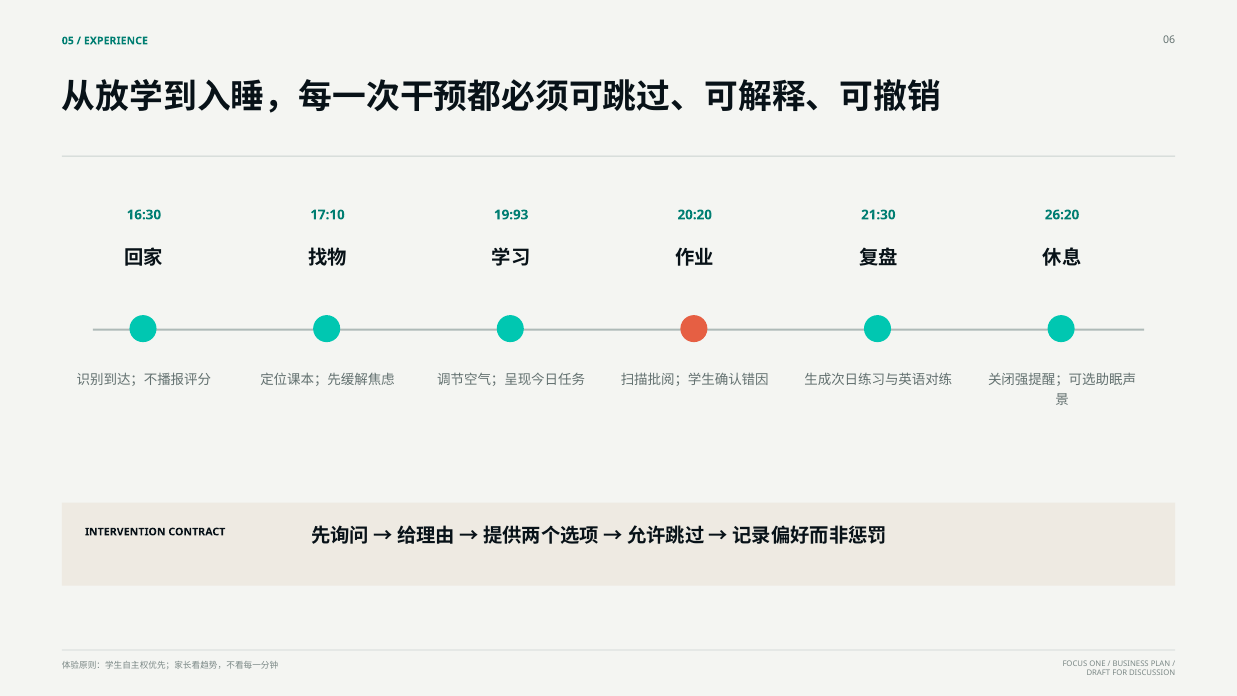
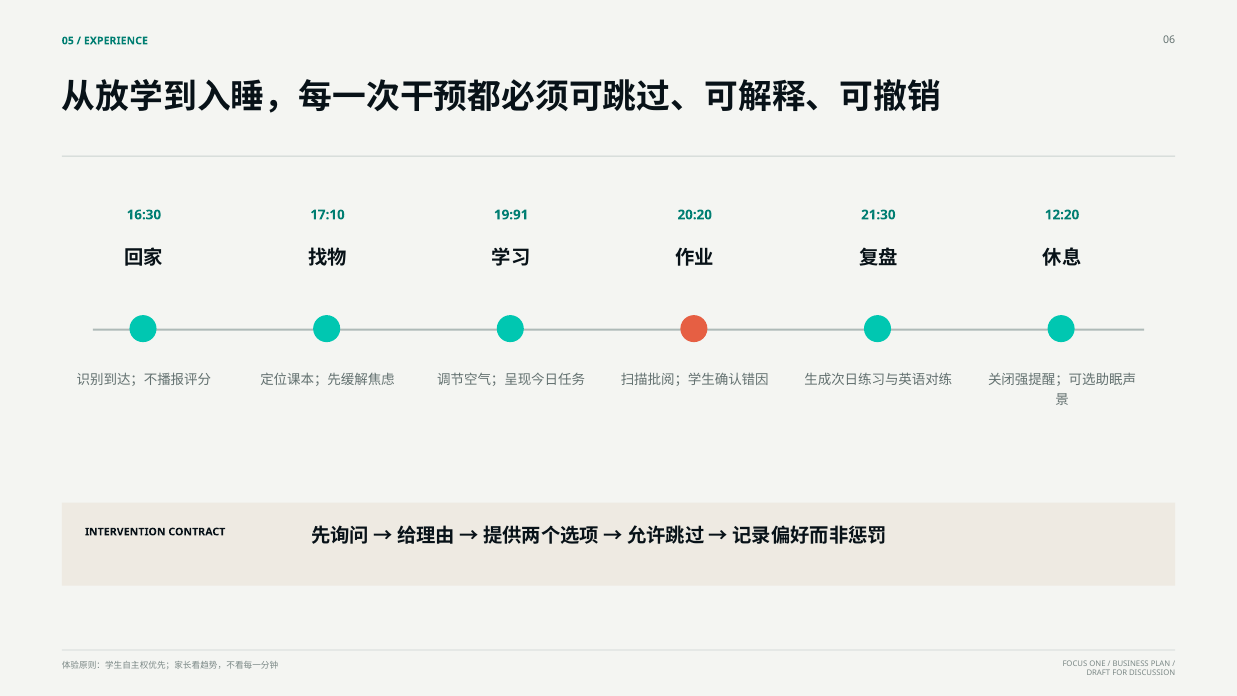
19:93: 19:93 -> 19:91
26:20: 26:20 -> 12:20
